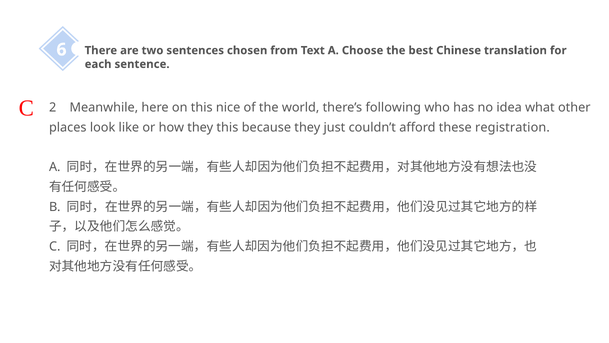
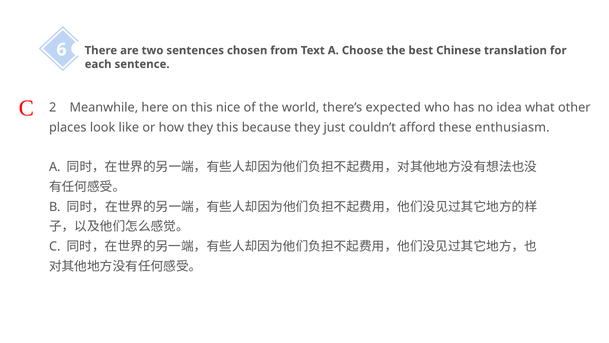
following: following -> expected
registration: registration -> enthusiasm
